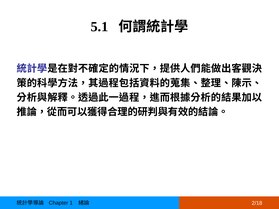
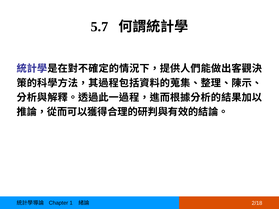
5.1: 5.1 -> 5.7
